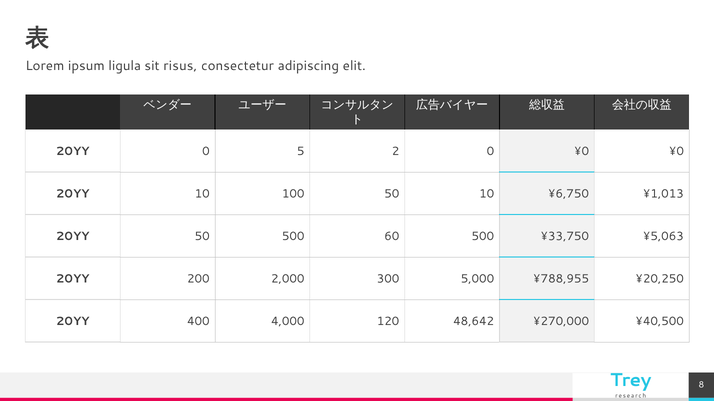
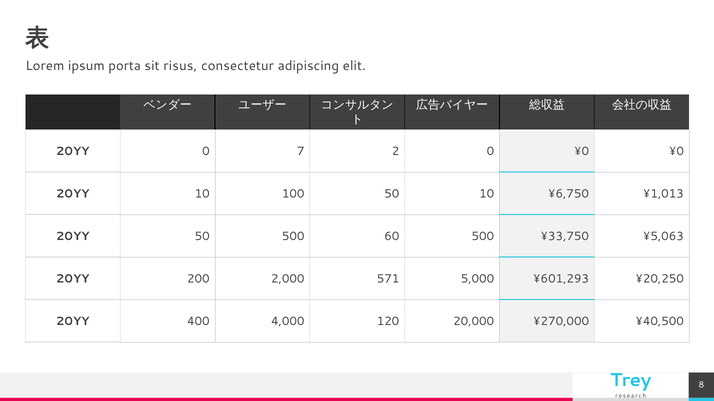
ligula: ligula -> porta
5: 5 -> 7
300: 300 -> 571
¥788,955: ¥788,955 -> ¥601,293
48,642: 48,642 -> 20,000
